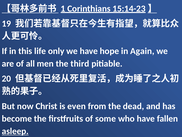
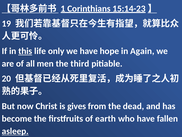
this underline: none -> present
even: even -> gives
some: some -> earth
